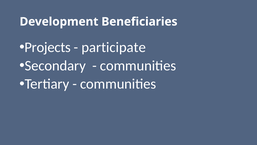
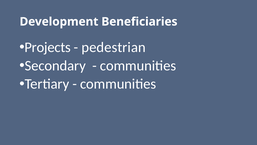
participate: participate -> pedestrian
